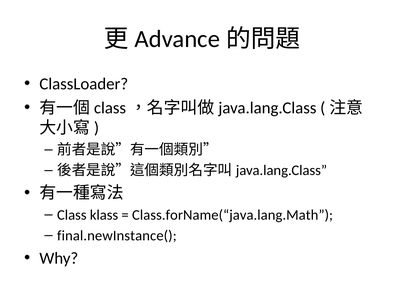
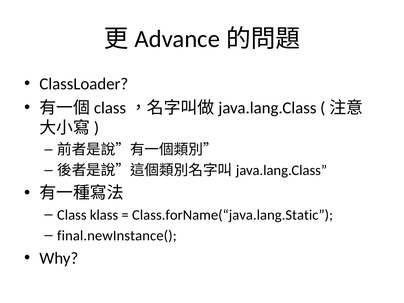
Class.forName(“java.lang.Math: Class.forName(“java.lang.Math -> Class.forName(“java.lang.Static
